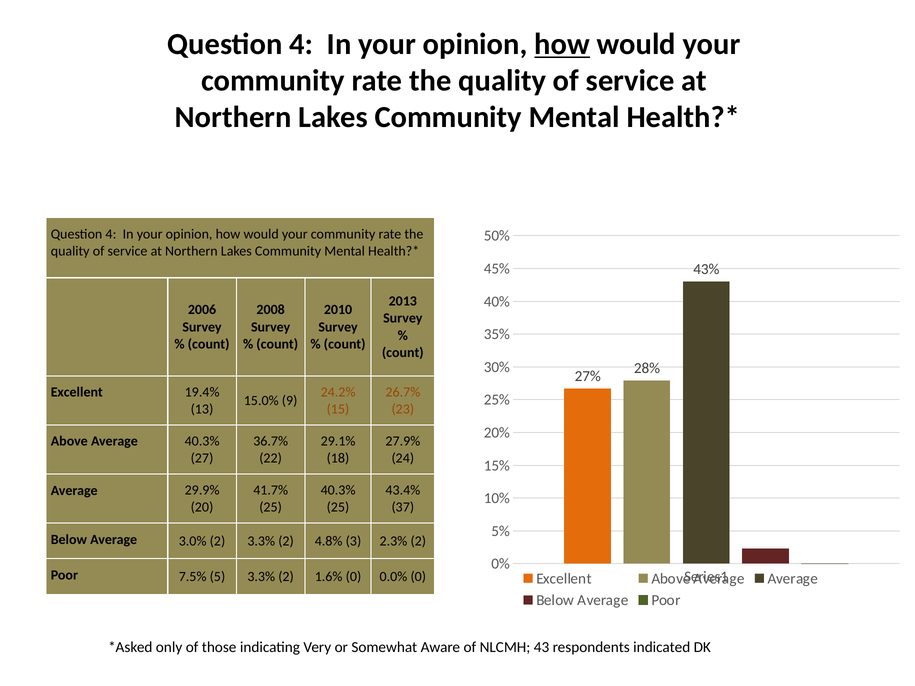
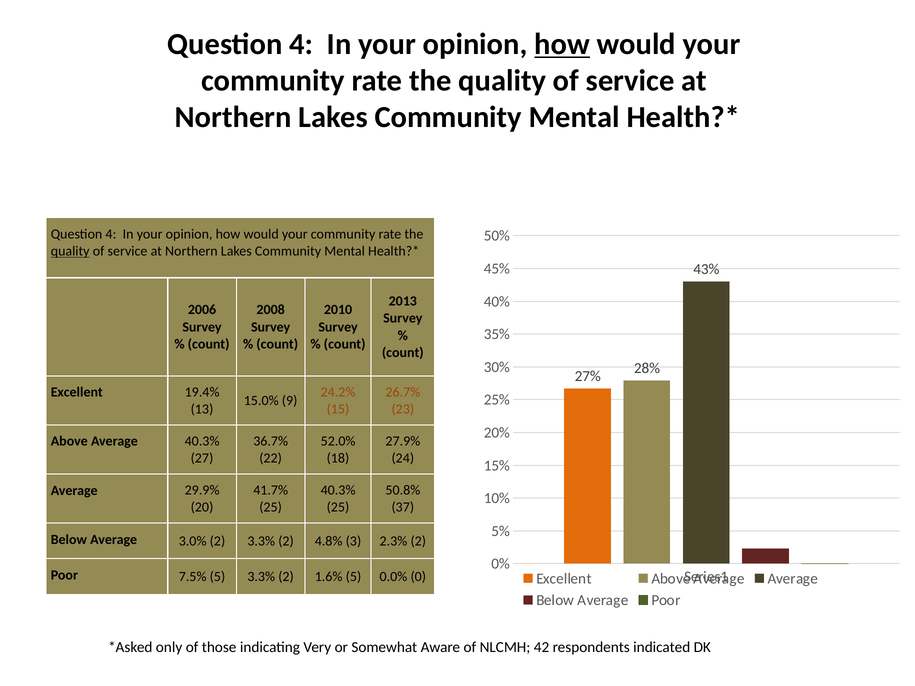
quality at (70, 251) underline: none -> present
29.1%: 29.1% -> 52.0%
43.4%: 43.4% -> 50.8%
1.6% 0: 0 -> 5
43: 43 -> 42
